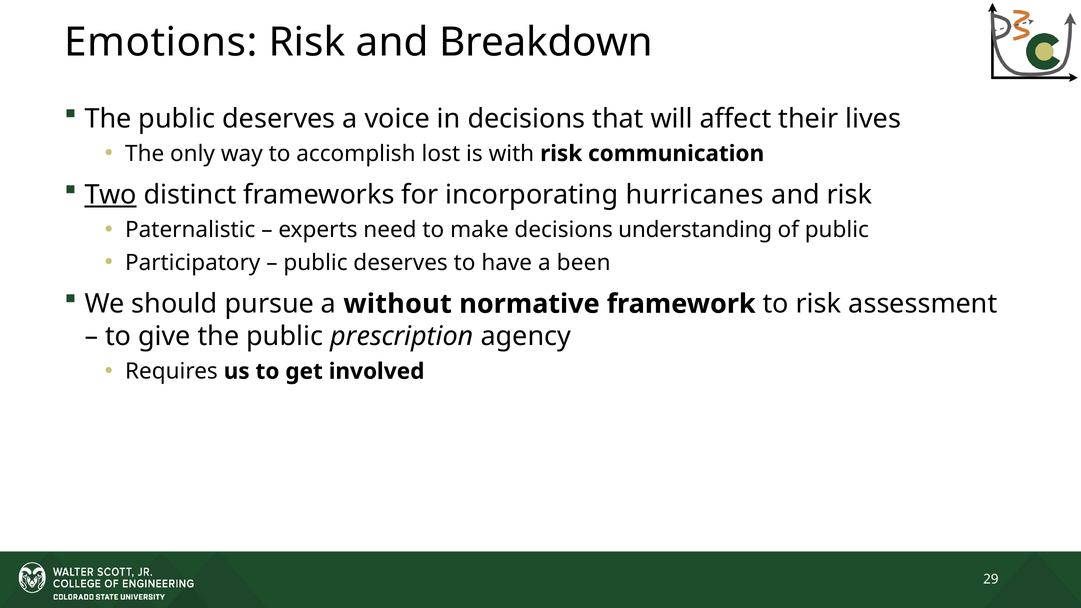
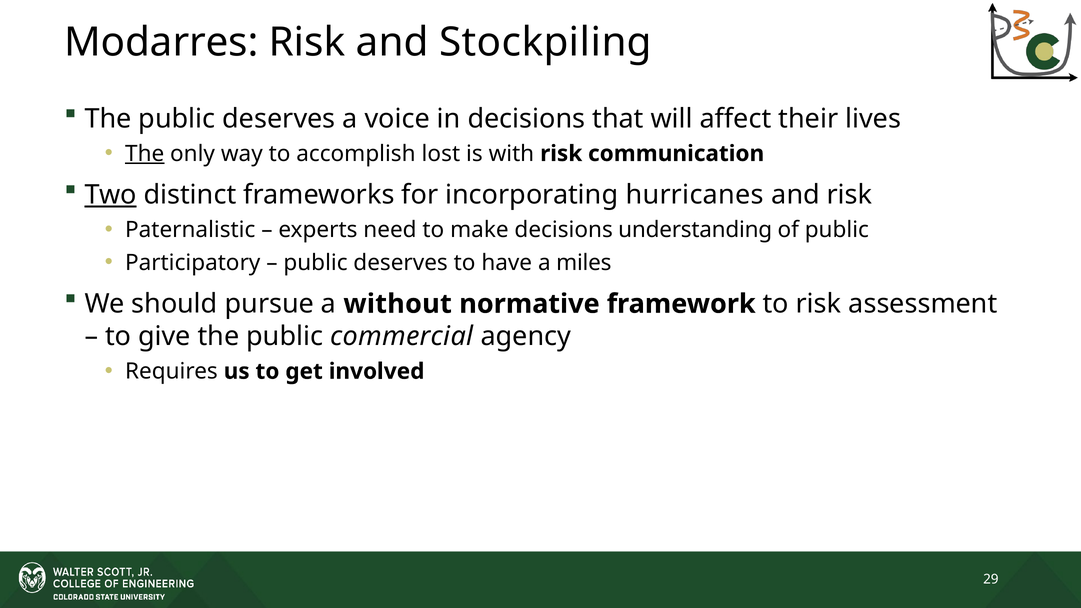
Emotions: Emotions -> Modarres
Breakdown: Breakdown -> Stockpiling
The at (145, 154) underline: none -> present
been: been -> miles
prescription: prescription -> commercial
